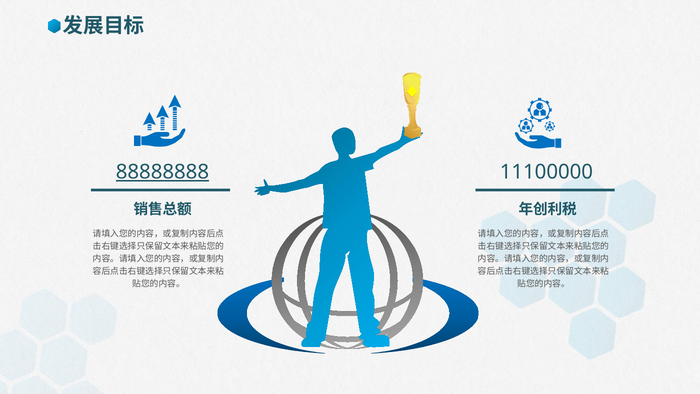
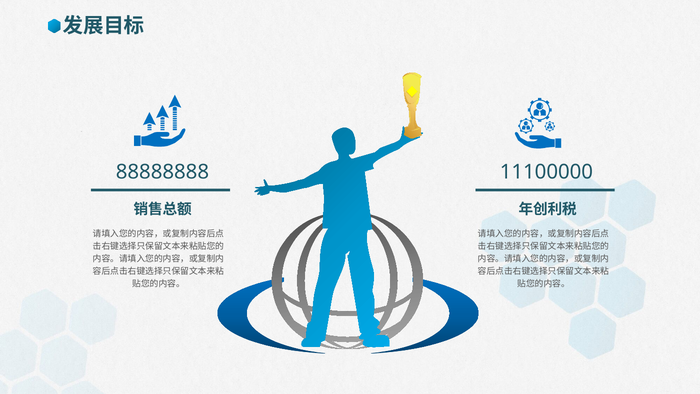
88888888 underline: present -> none
